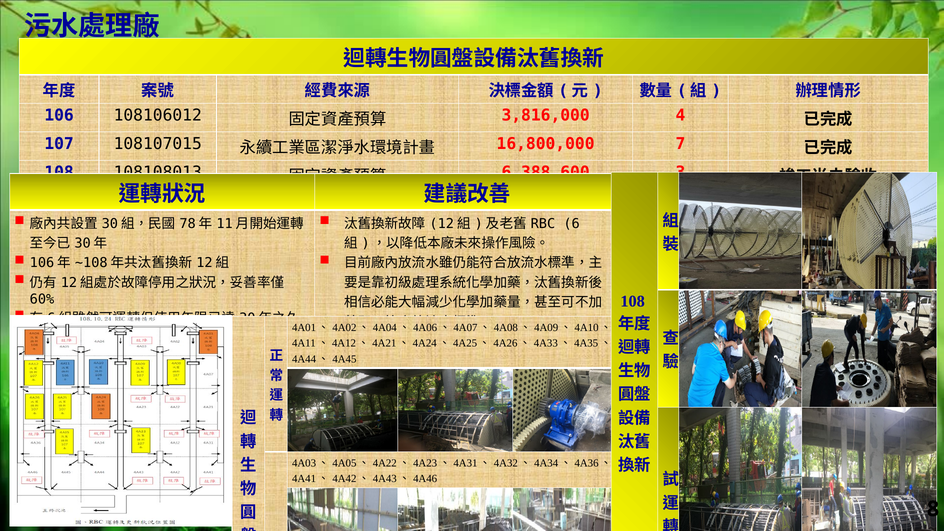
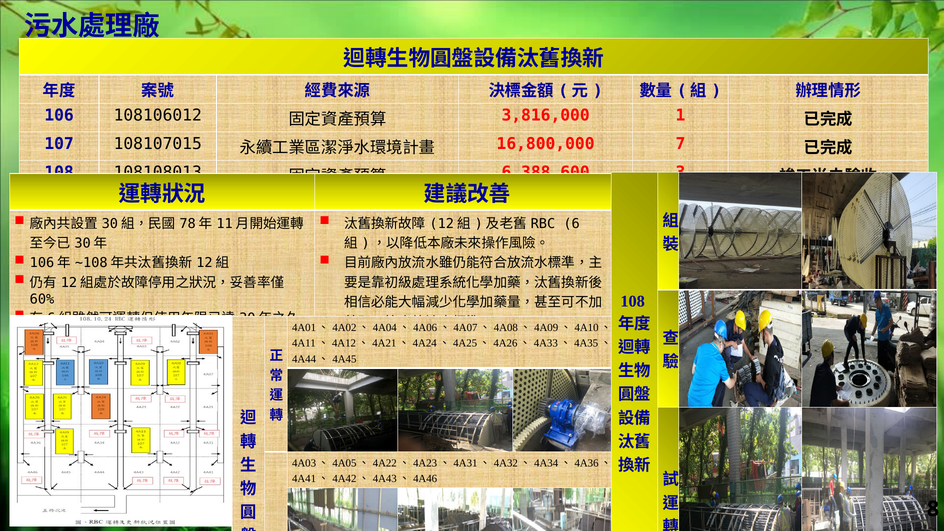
4: 4 -> 1
